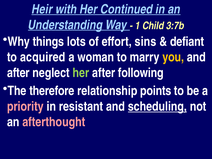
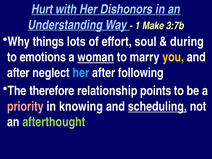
Heir: Heir -> Hurt
Continued: Continued -> Dishonors
Child: Child -> Make
sins: sins -> soul
defiant: defiant -> during
acquired: acquired -> emotions
woman underline: none -> present
her at (81, 73) colour: light green -> light blue
resistant: resistant -> knowing
afterthought colour: pink -> light green
